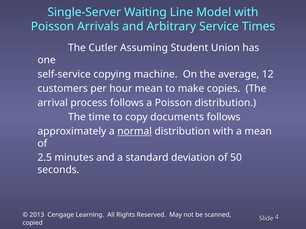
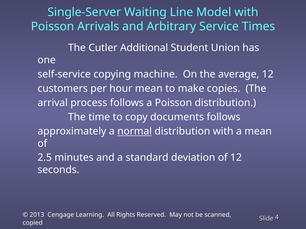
Assuming: Assuming -> Additional
of 50: 50 -> 12
